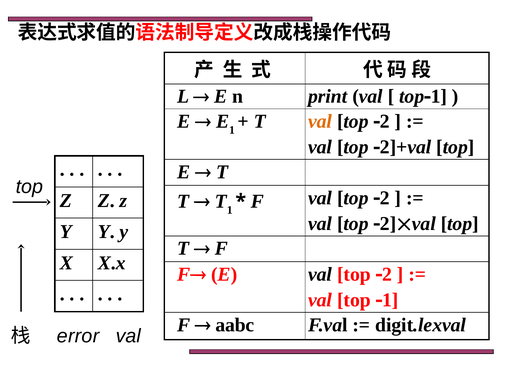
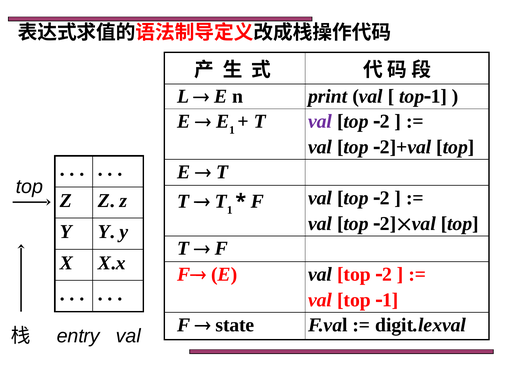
val at (320, 122) colour: orange -> purple
aabc: aabc -> state
error: error -> entry
